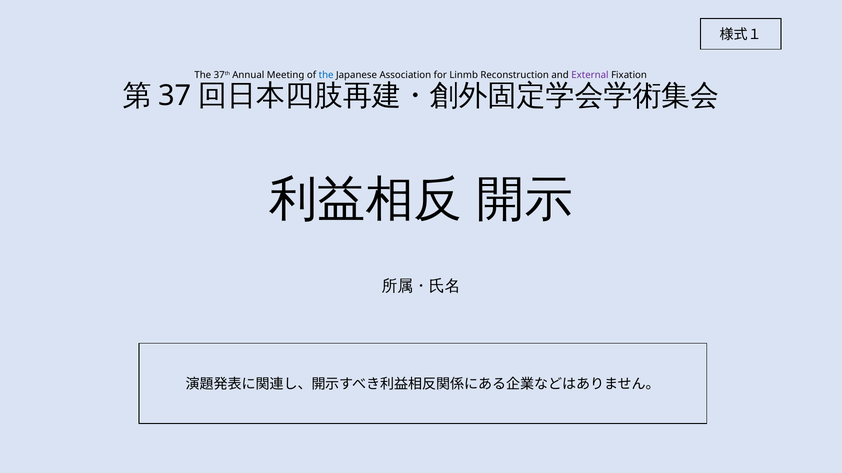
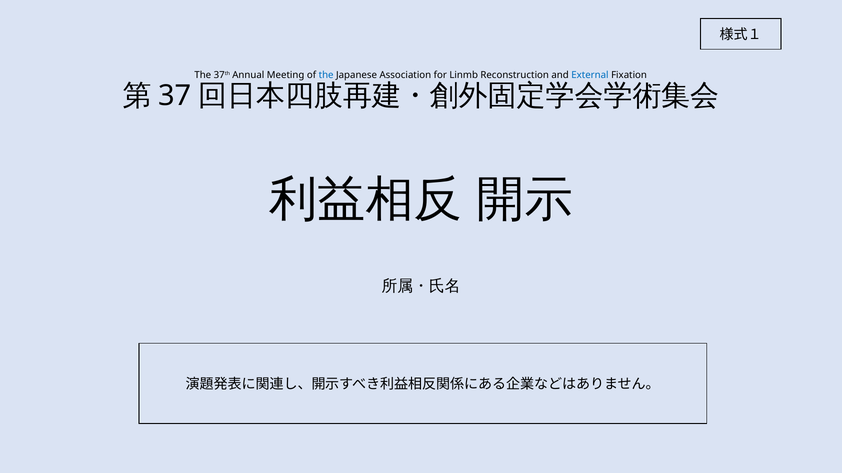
External colour: purple -> blue
